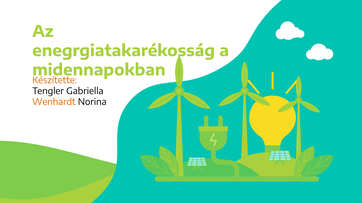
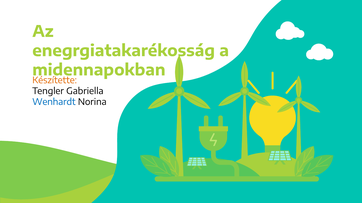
Wenhardt colour: orange -> blue
